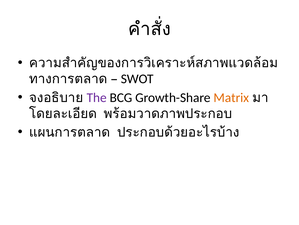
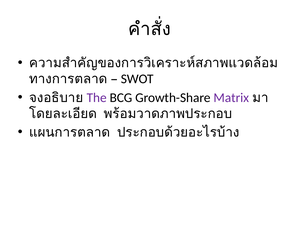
Matrix colour: orange -> purple
